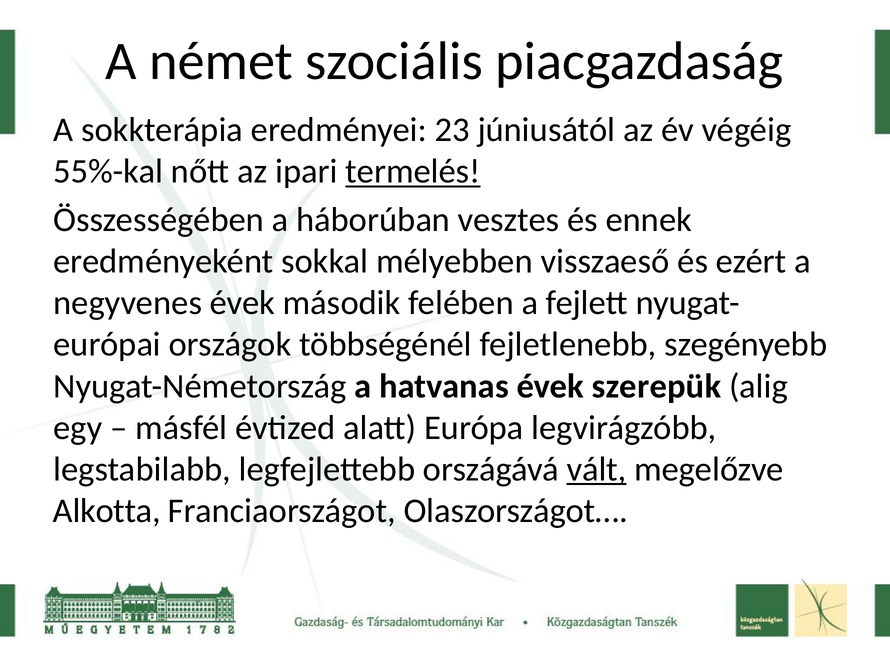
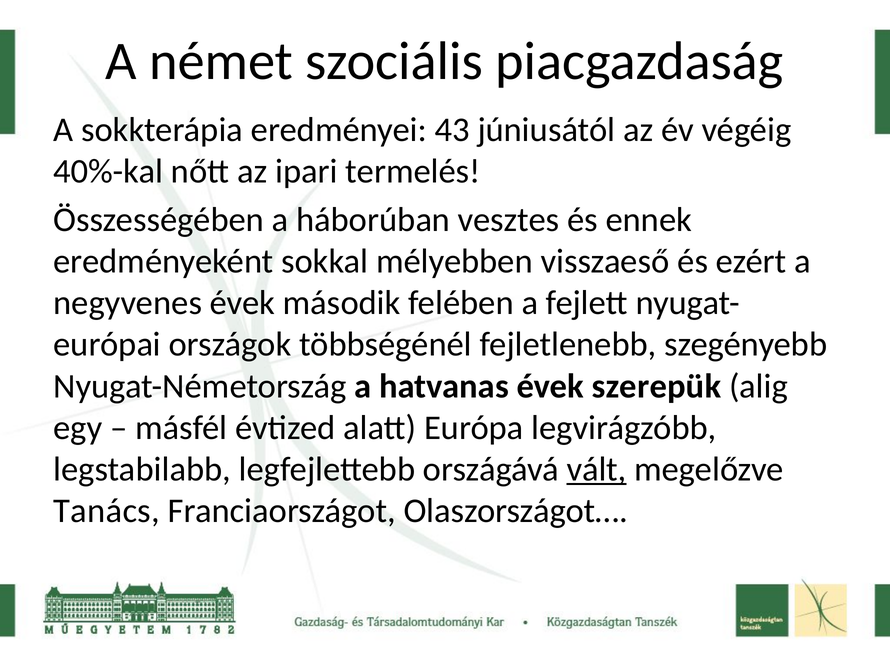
23: 23 -> 43
55%-kal: 55%-kal -> 40%-kal
termelés underline: present -> none
Alkotta: Alkotta -> Tanács
